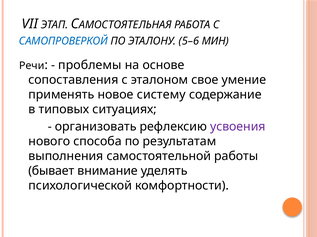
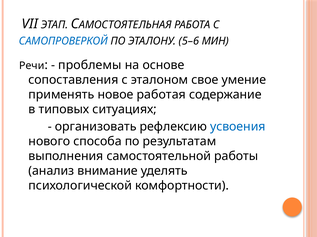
систему: систему -> работая
усвоения colour: purple -> blue
бывает: бывает -> анализ
